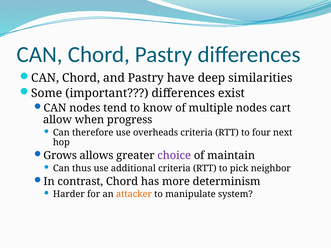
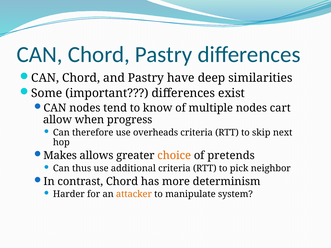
four: four -> skip
Grows: Grows -> Makes
choice colour: purple -> orange
maintain: maintain -> pretends
